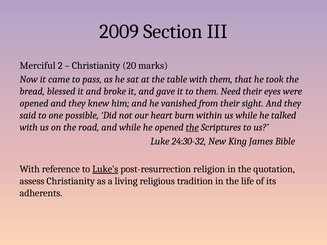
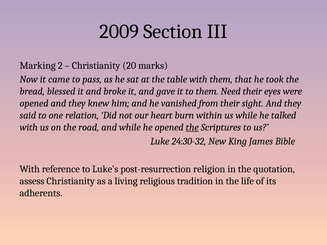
Merciful: Merciful -> Marking
possible: possible -> relation
Luke’s underline: present -> none
